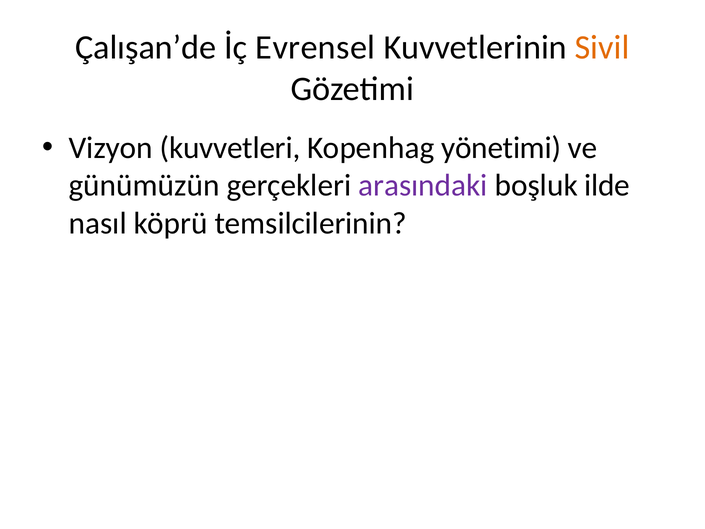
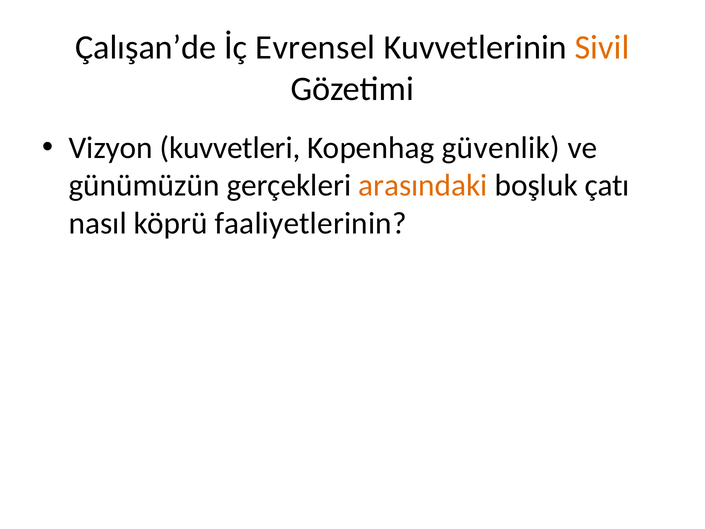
yönetimi: yönetimi -> güvenlik
arasındaki colour: purple -> orange
ilde: ilde -> çatı
temsilcilerinin: temsilcilerinin -> faaliyetlerinin
